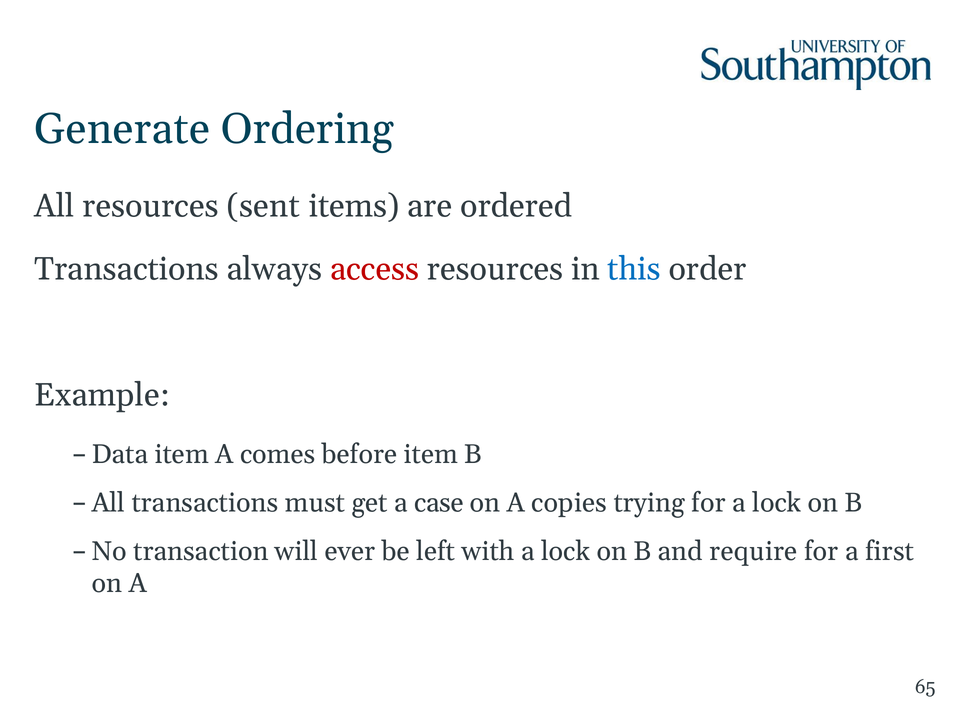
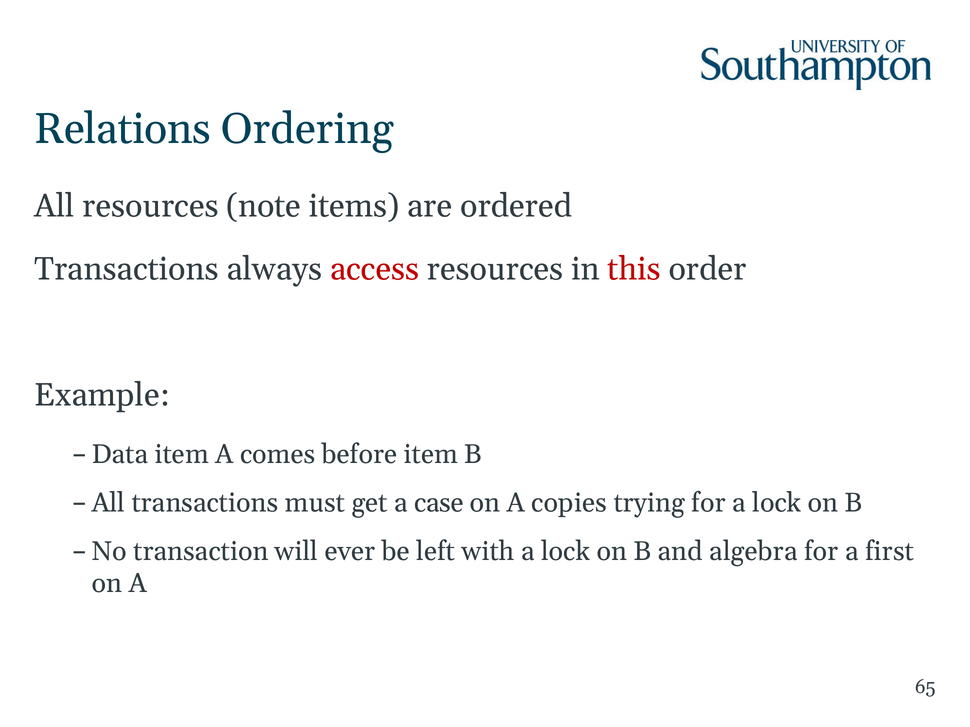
Generate: Generate -> Relations
sent: sent -> note
this colour: blue -> red
require: require -> algebra
